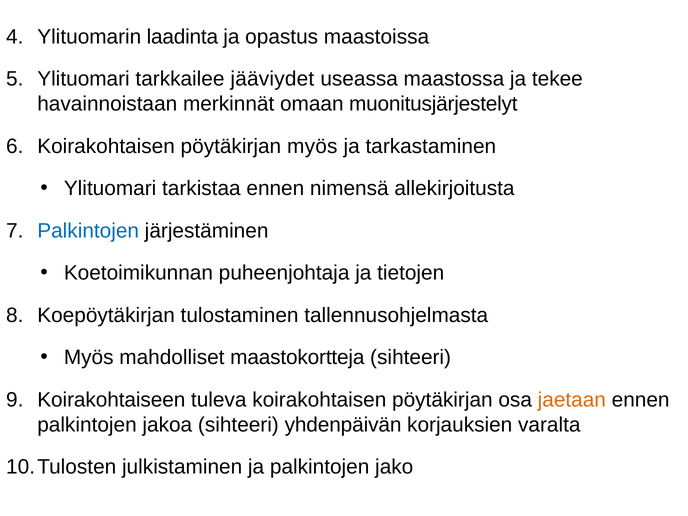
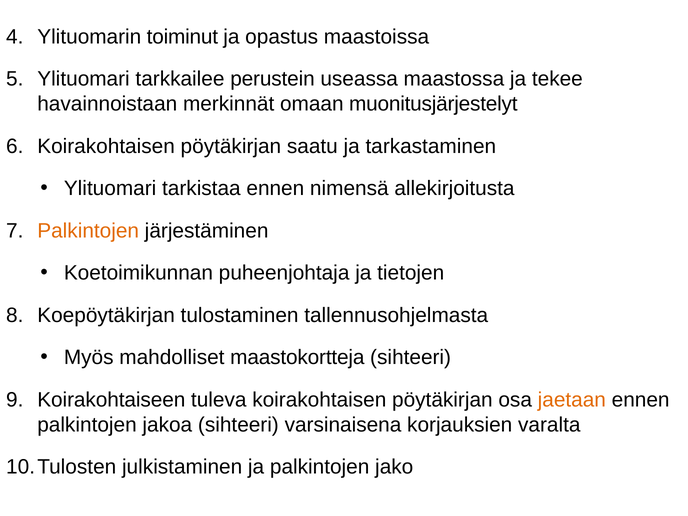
laadinta: laadinta -> toiminut
jääviydet: jääviydet -> perustein
pöytäkirjan myös: myös -> saatu
Palkintojen at (88, 231) colour: blue -> orange
yhdenpäivän: yhdenpäivän -> varsinaisena
